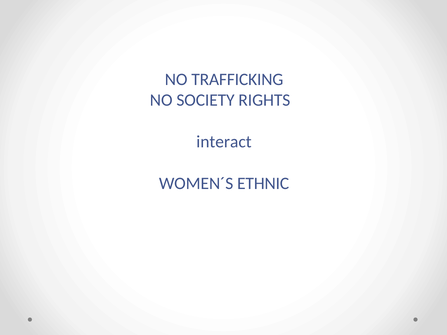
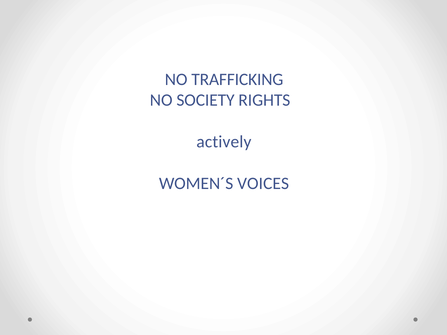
interact: interact -> actively
ETHNIC: ETHNIC -> VOICES
